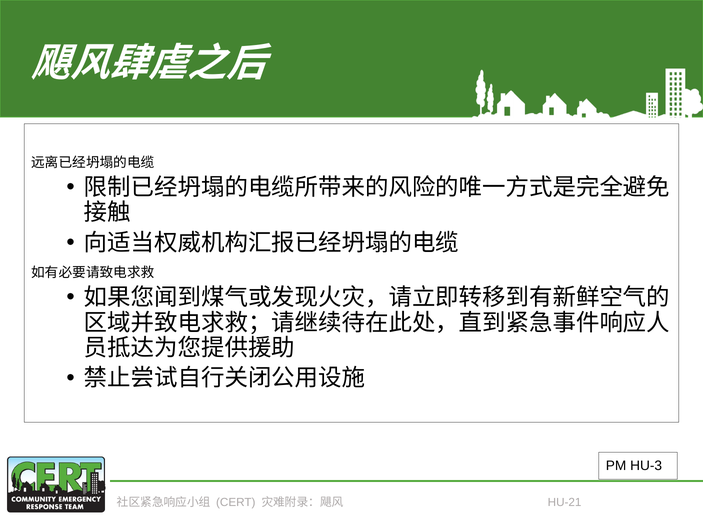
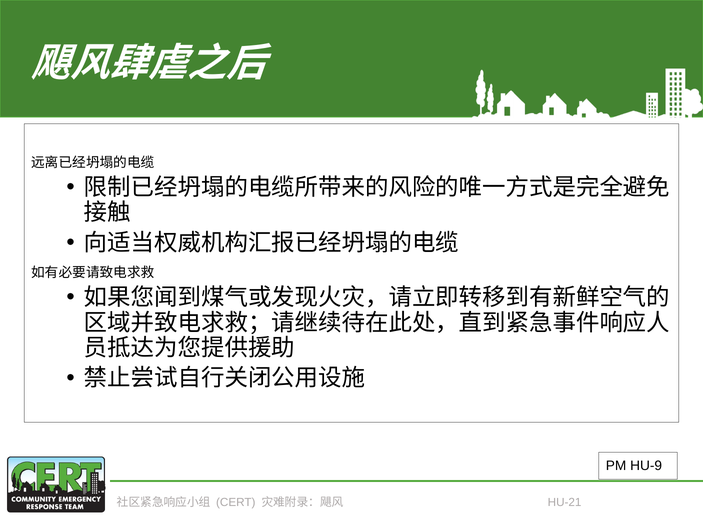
HU-3: HU-3 -> HU-9
